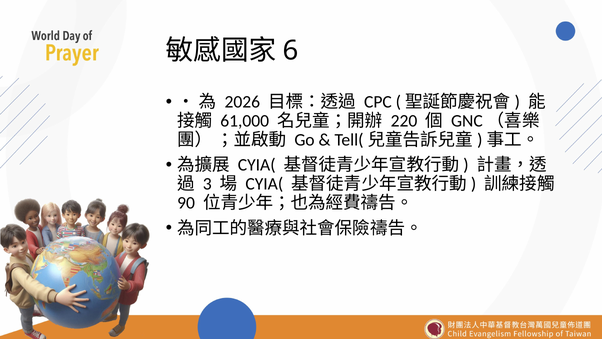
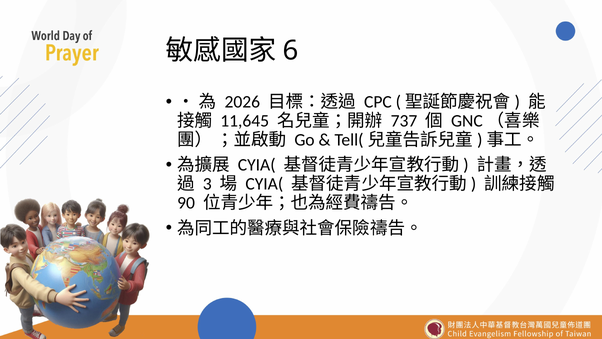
61,000: 61,000 -> 11,645
220: 220 -> 737
